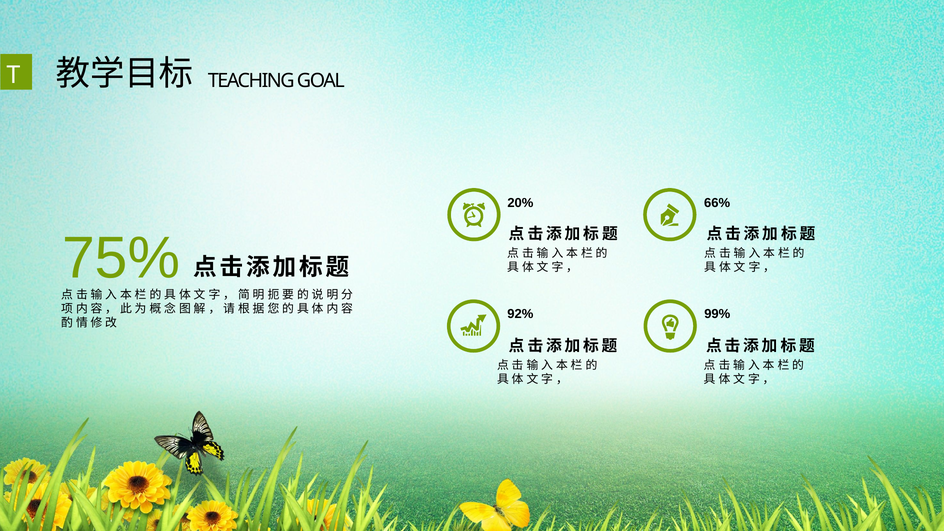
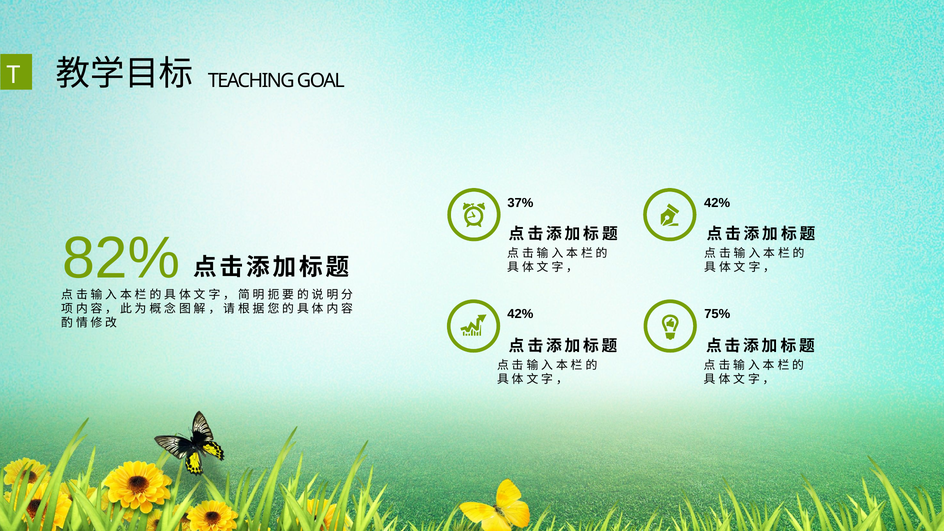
20%: 20% -> 37%
66% at (717, 203): 66% -> 42%
75%: 75% -> 82%
92% at (520, 314): 92% -> 42%
99%: 99% -> 75%
